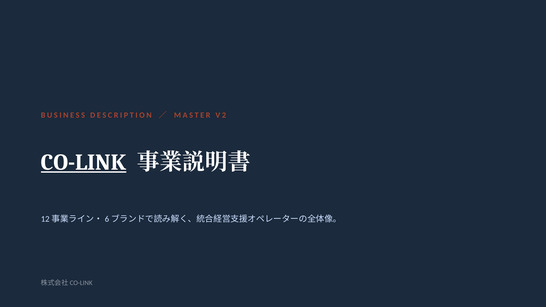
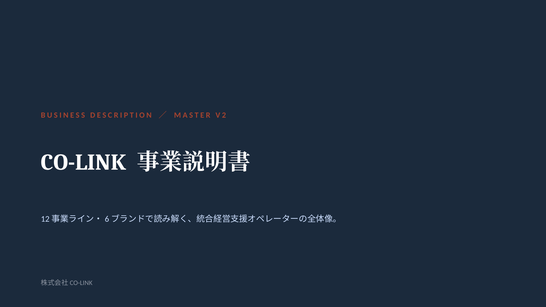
CO-LINK underline: present -> none
